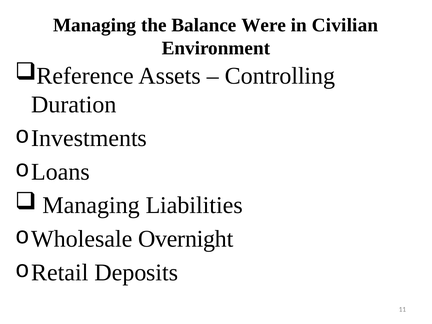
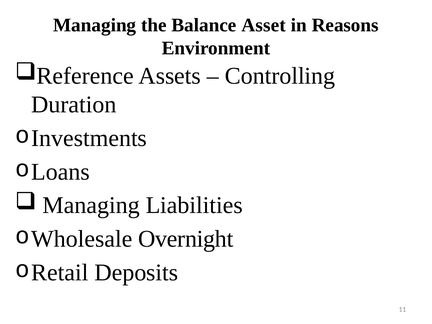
Were: Were -> Asset
Civilian: Civilian -> Reasons
